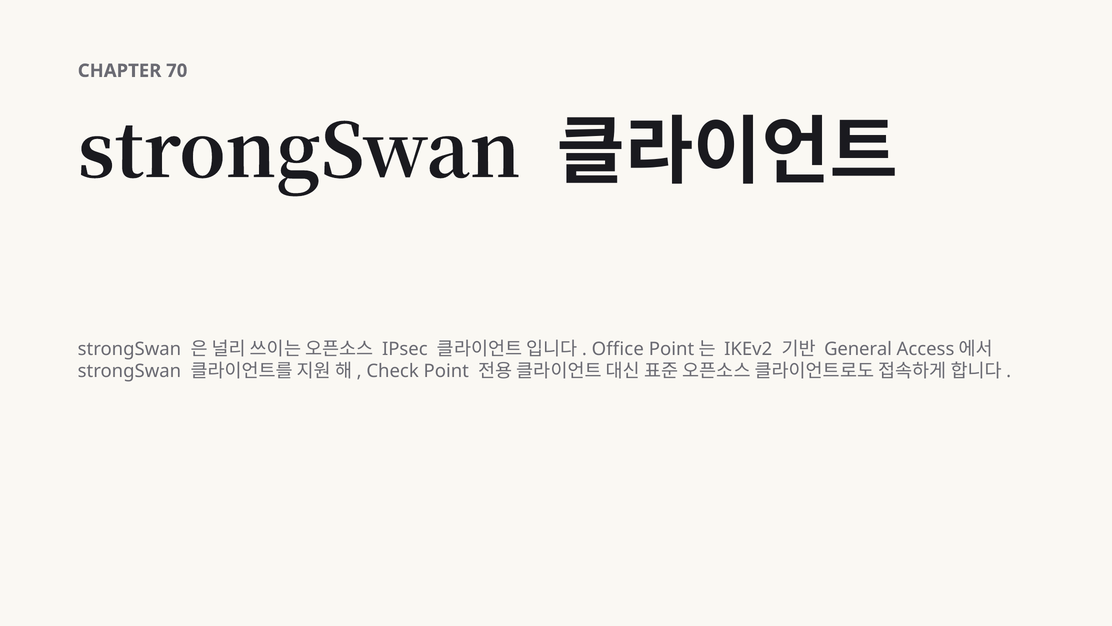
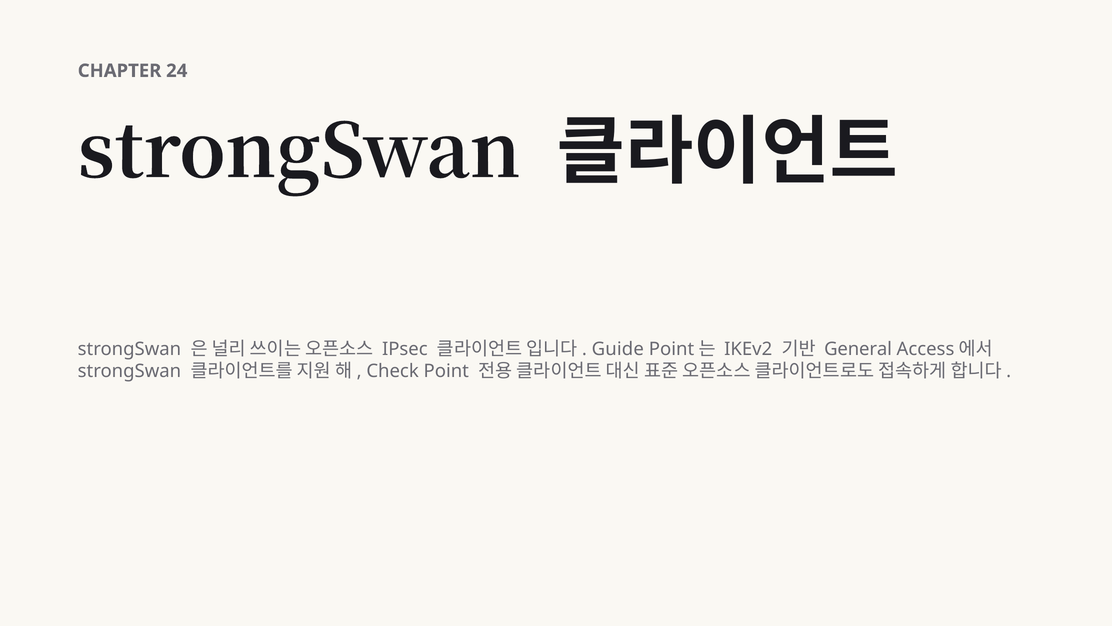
70: 70 -> 24
Office: Office -> Guide
